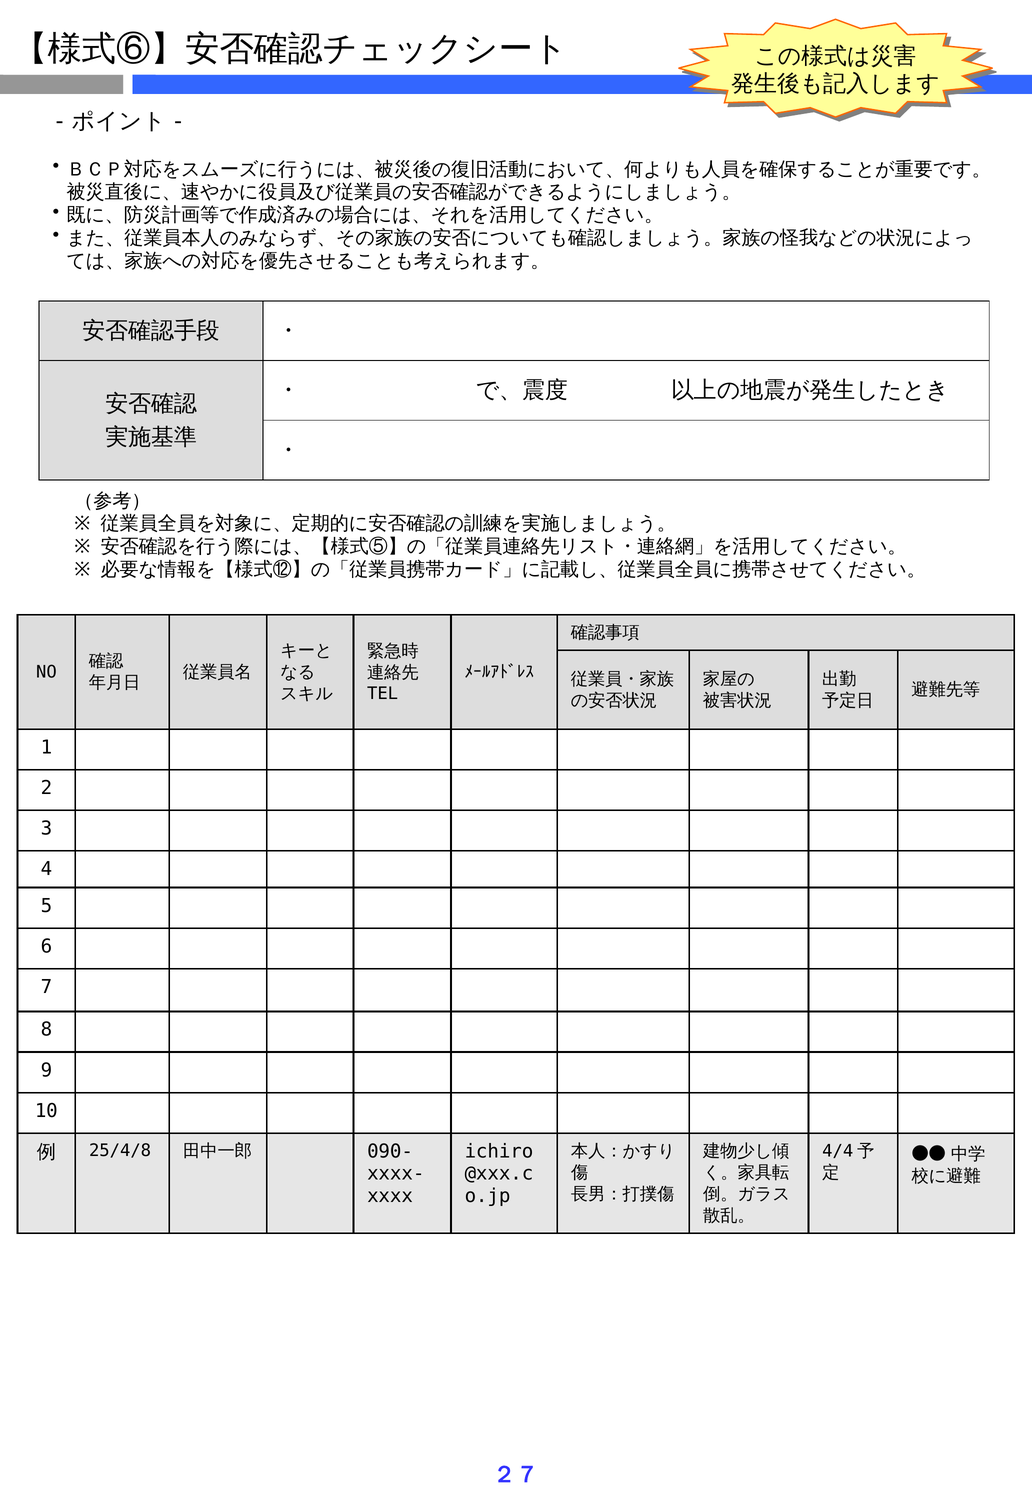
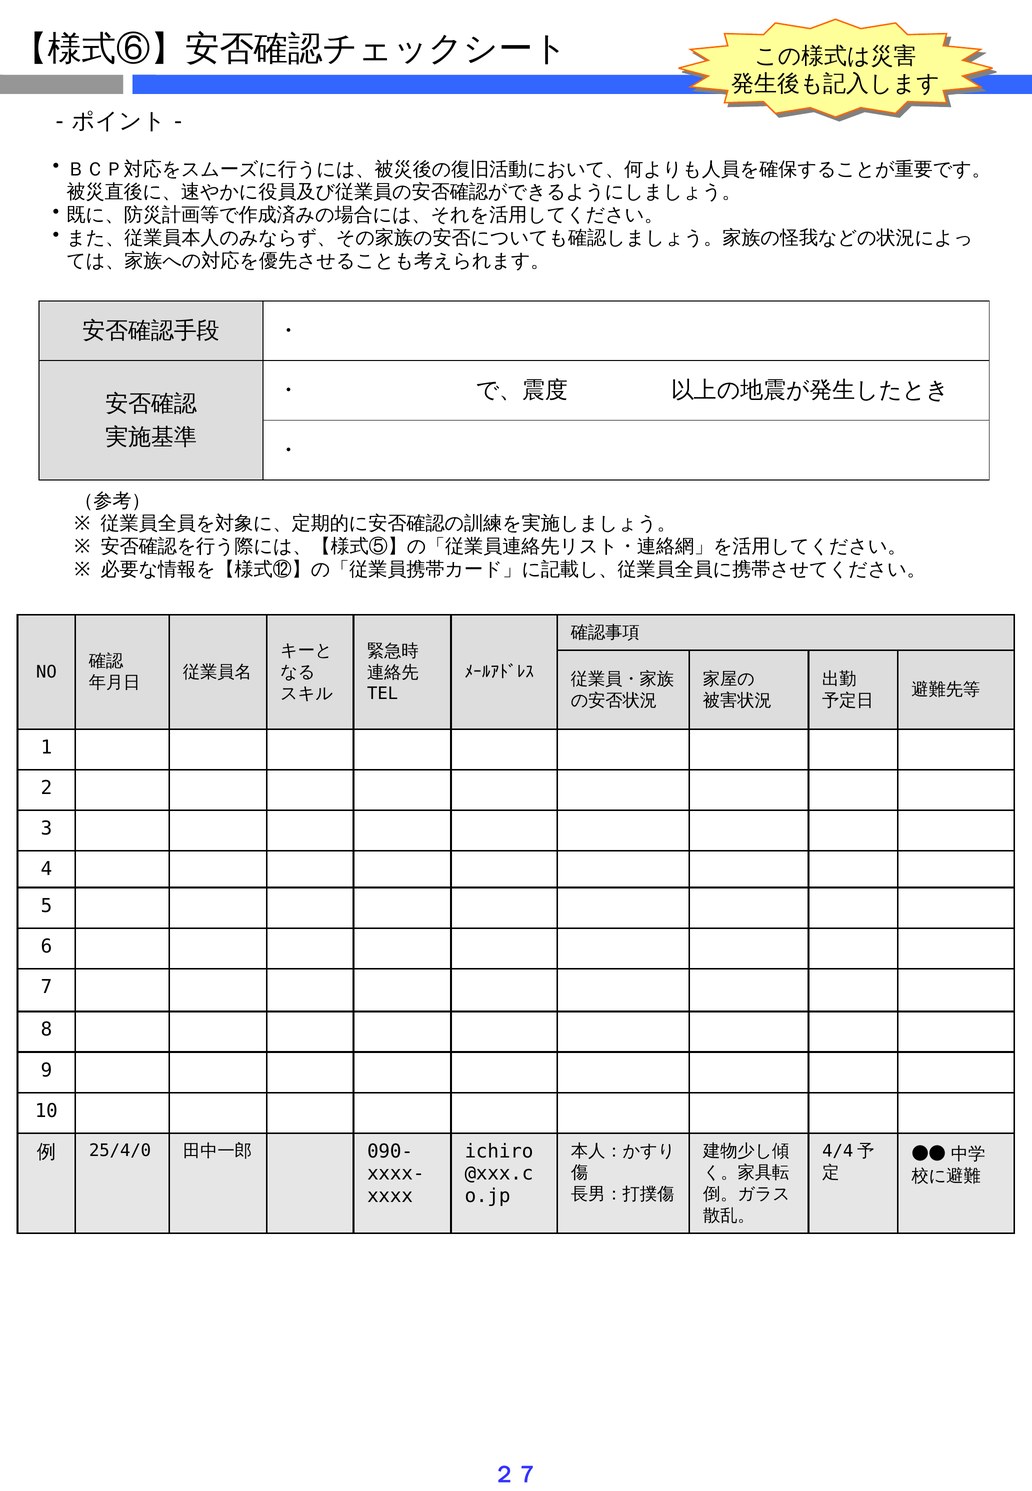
25/4/8: 25/4/8 -> 25/4/0
